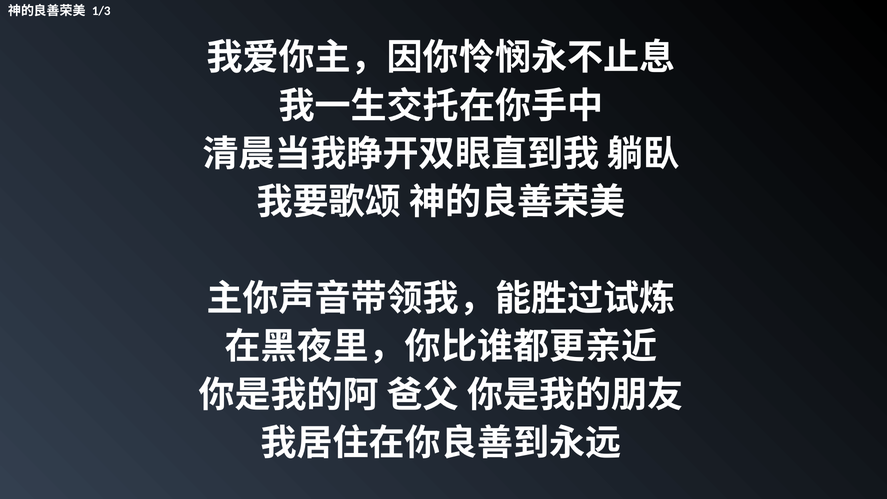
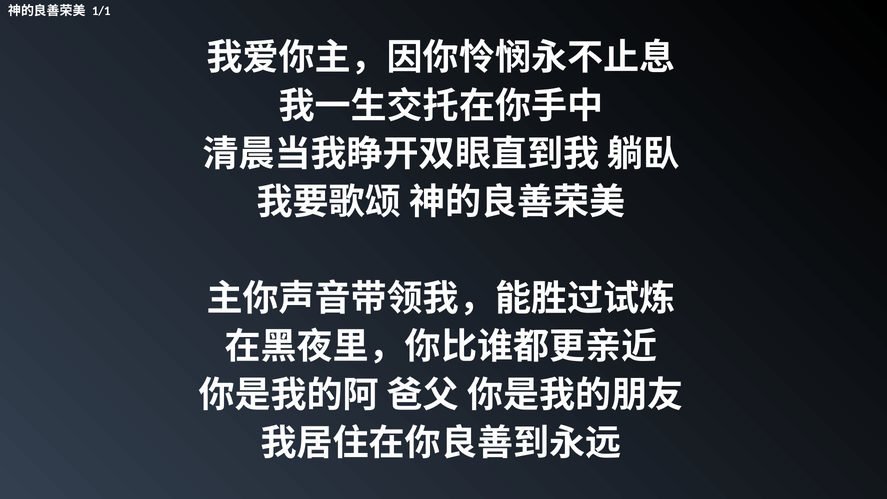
1/3: 1/3 -> 1/1
